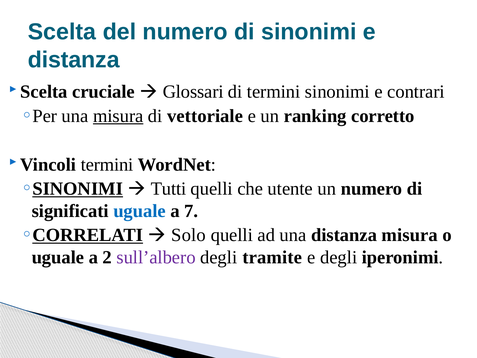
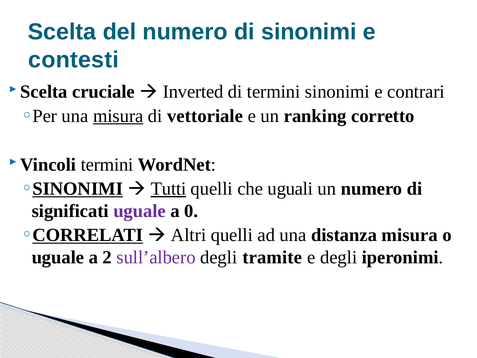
distanza at (74, 60): distanza -> contesti
Glossari: Glossari -> Inverted
Tutti underline: none -> present
utente: utente -> uguali
uguale at (140, 211) colour: blue -> purple
7: 7 -> 0
Solo: Solo -> Altri
